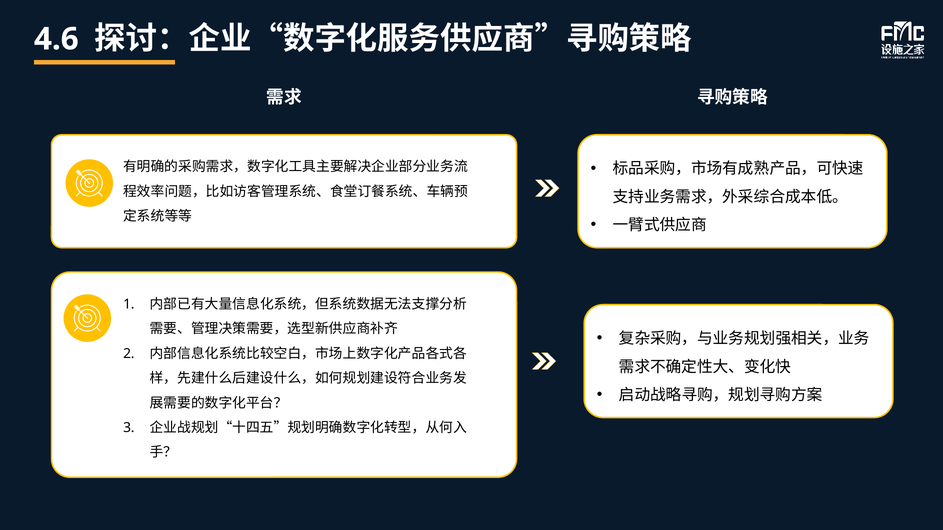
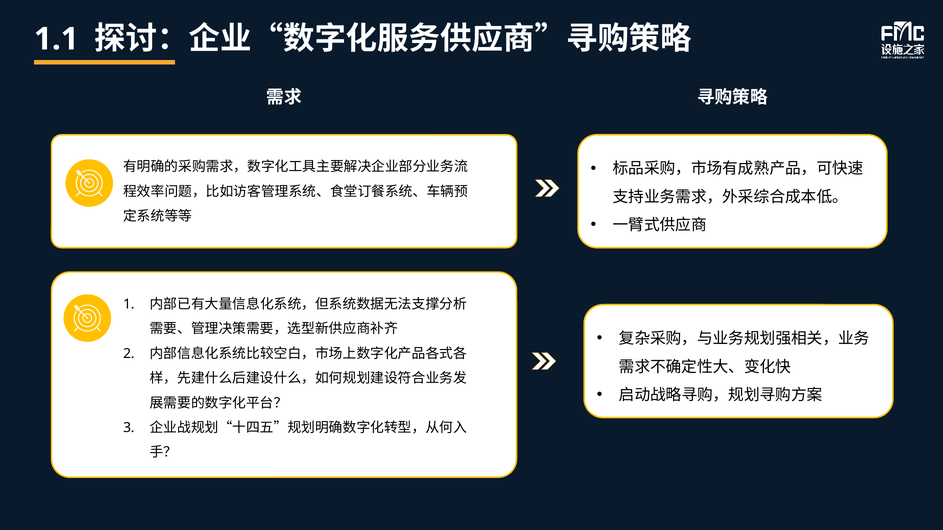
4.6: 4.6 -> 1.1
